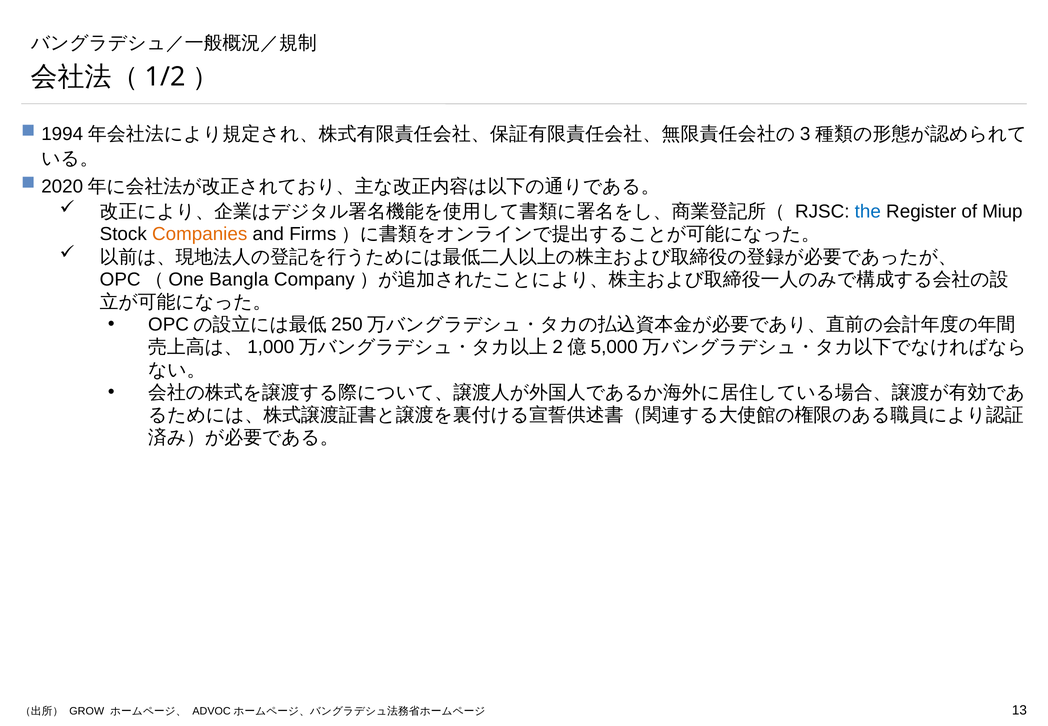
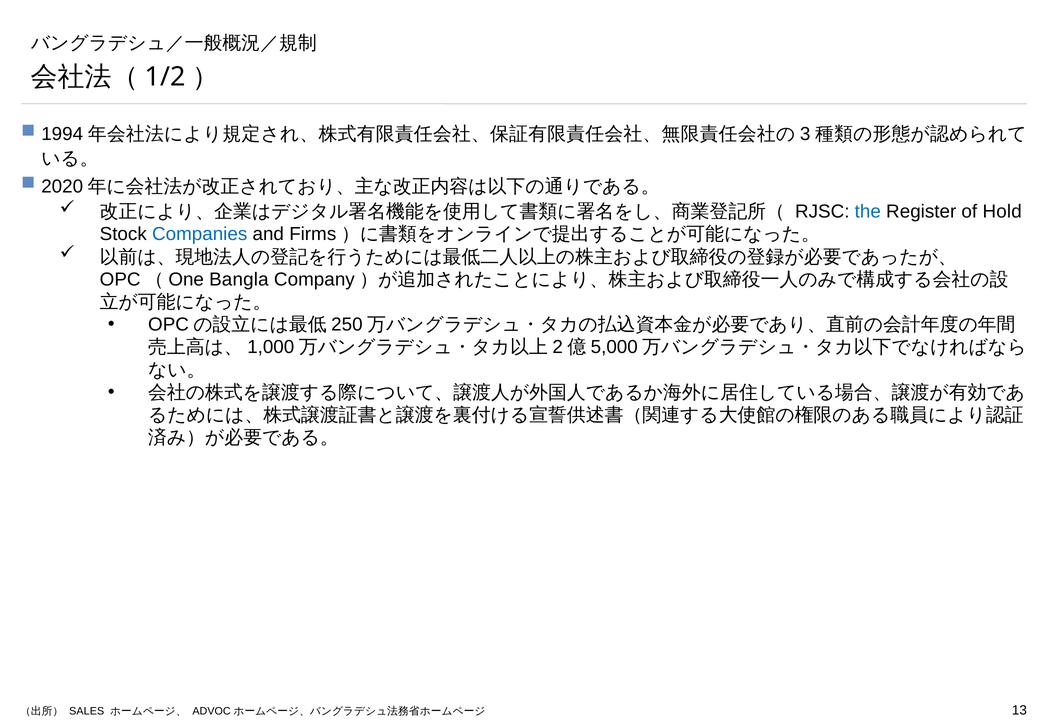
Miup: Miup -> Hold
Companies colour: orange -> blue
GROW: GROW -> SALES
